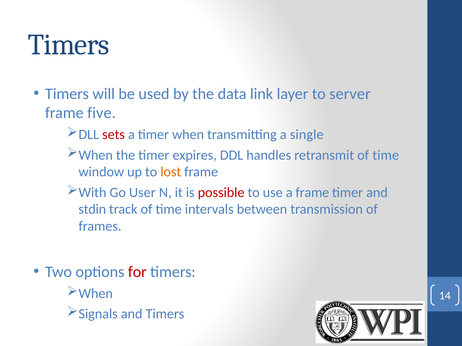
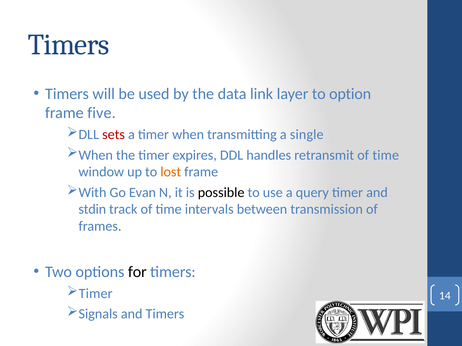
server: server -> option
User: User -> Evan
possible colour: red -> black
a frame: frame -> query
for colour: red -> black
When at (96, 294): When -> Timer
